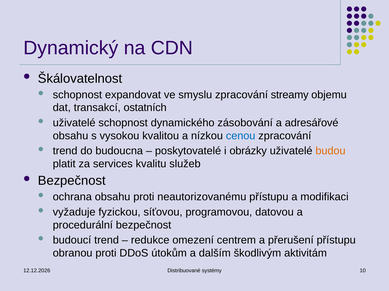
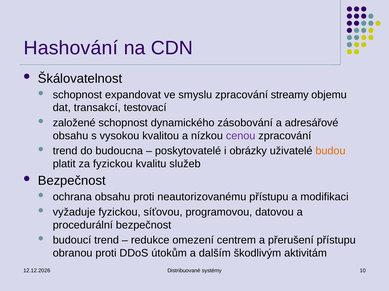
Dynamický: Dynamický -> Hashování
ostatních: ostatních -> testovací
uživatelé at (74, 123): uživatelé -> založené
cenou colour: blue -> purple
za services: services -> fyzickou
